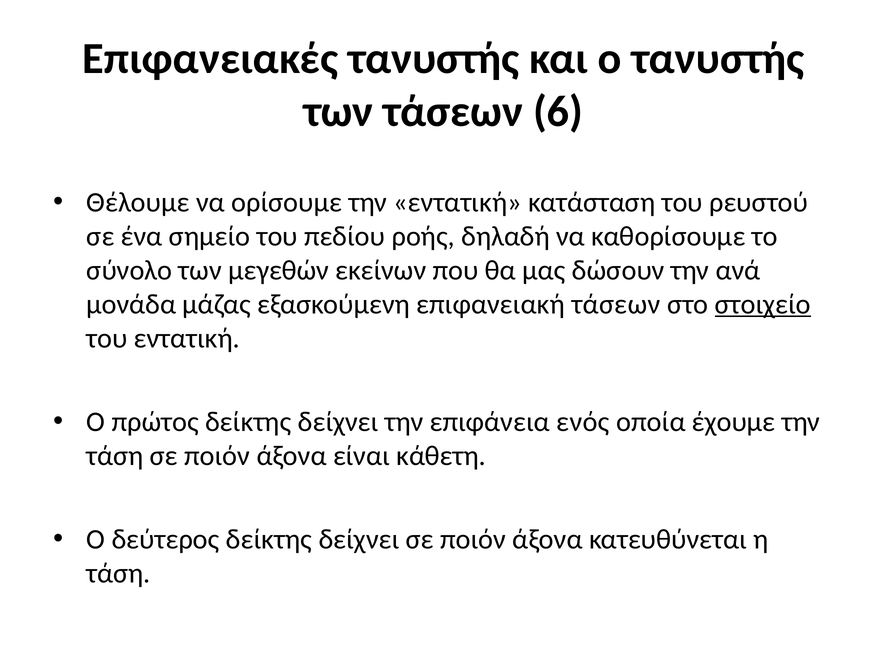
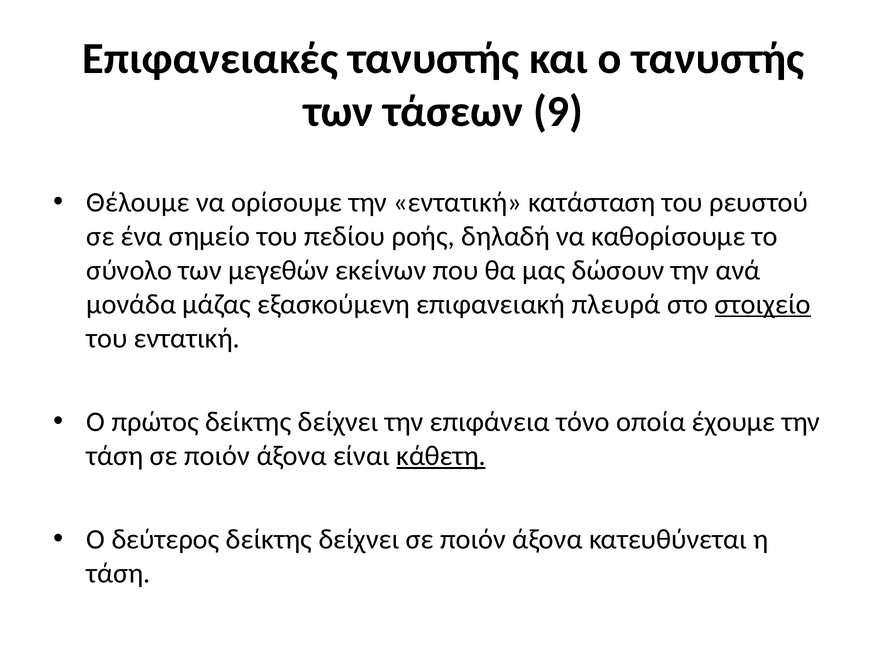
6: 6 -> 9
επιφανειακή τάσεων: τάσεων -> πλευρά
ενός: ενός -> τόνο
κάθετη underline: none -> present
